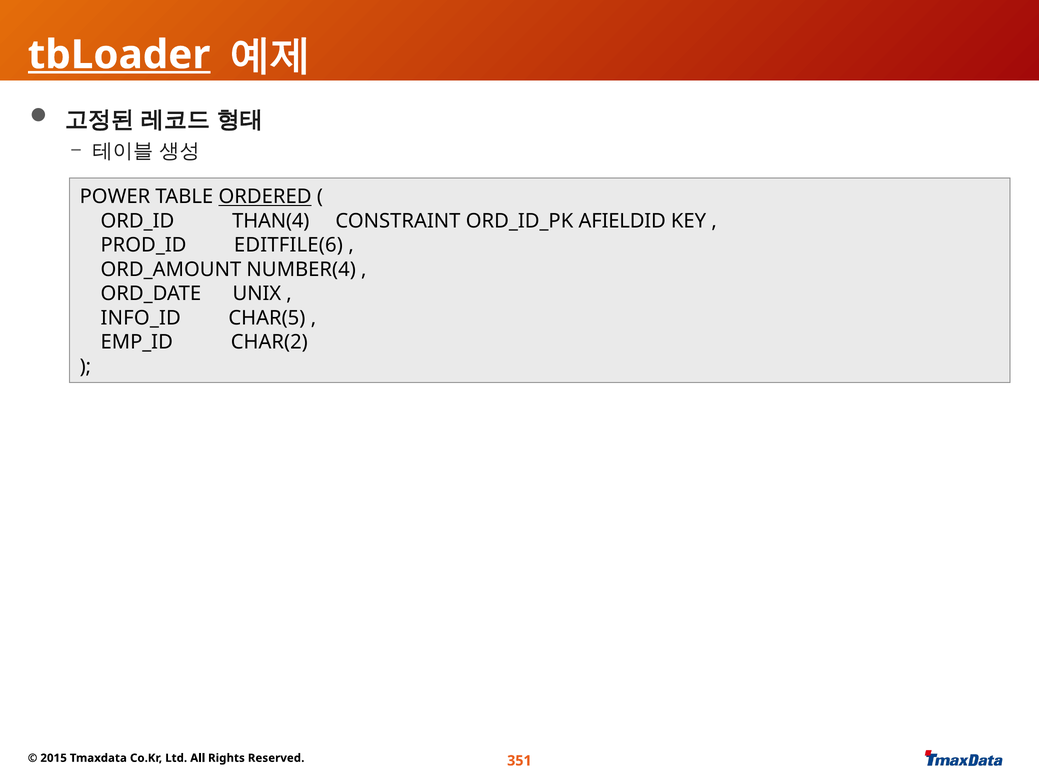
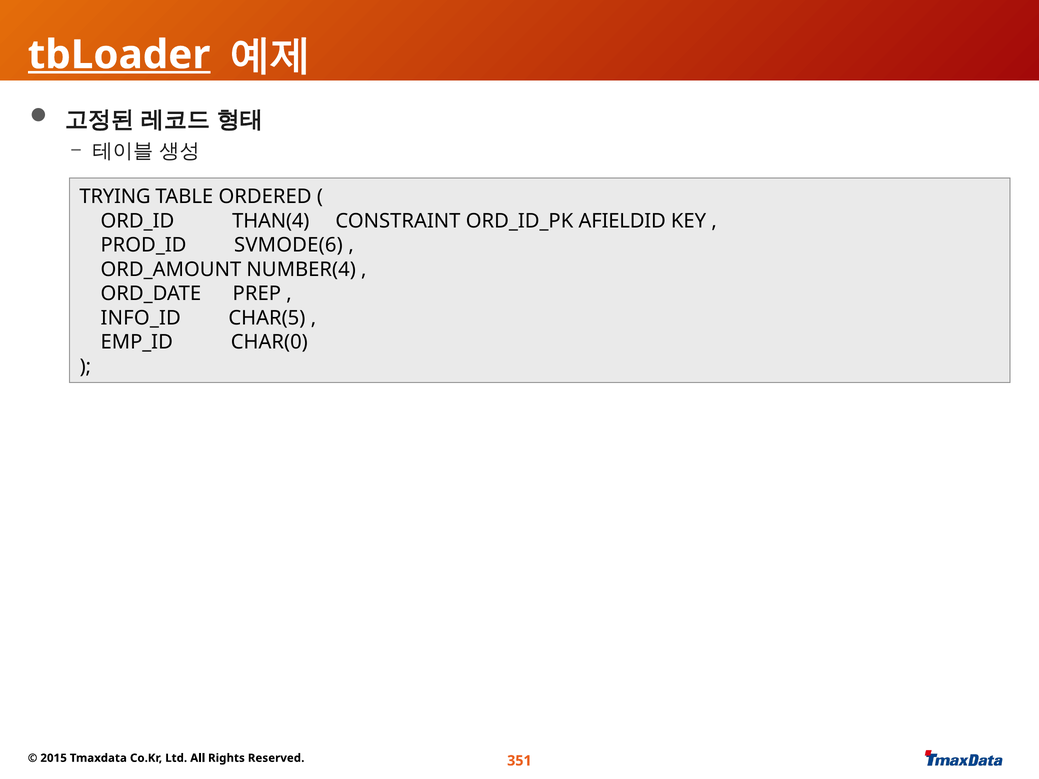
POWER: POWER -> TRYING
ORDERED underline: present -> none
EDITFILE(6: EDITFILE(6 -> SVMODE(6
UNIX: UNIX -> PREP
CHAR(2: CHAR(2 -> CHAR(0
